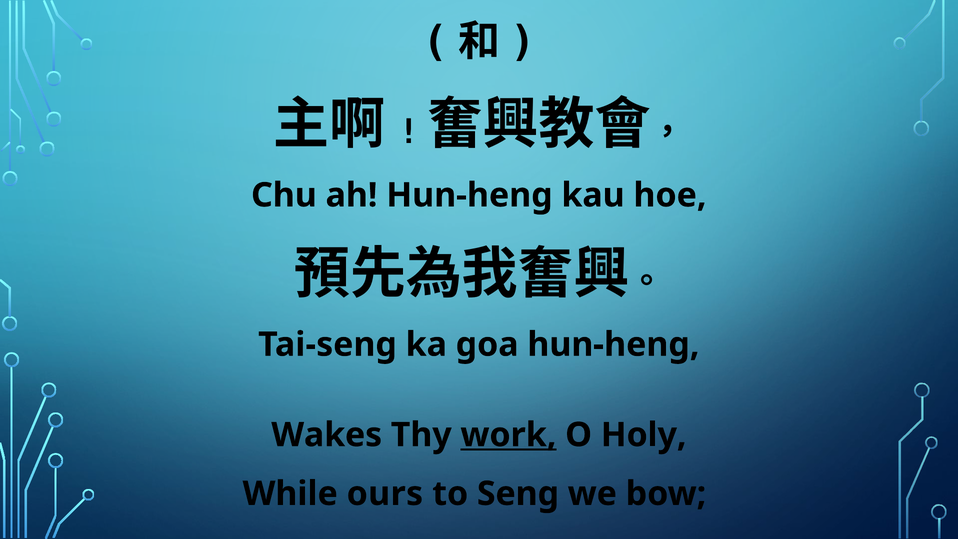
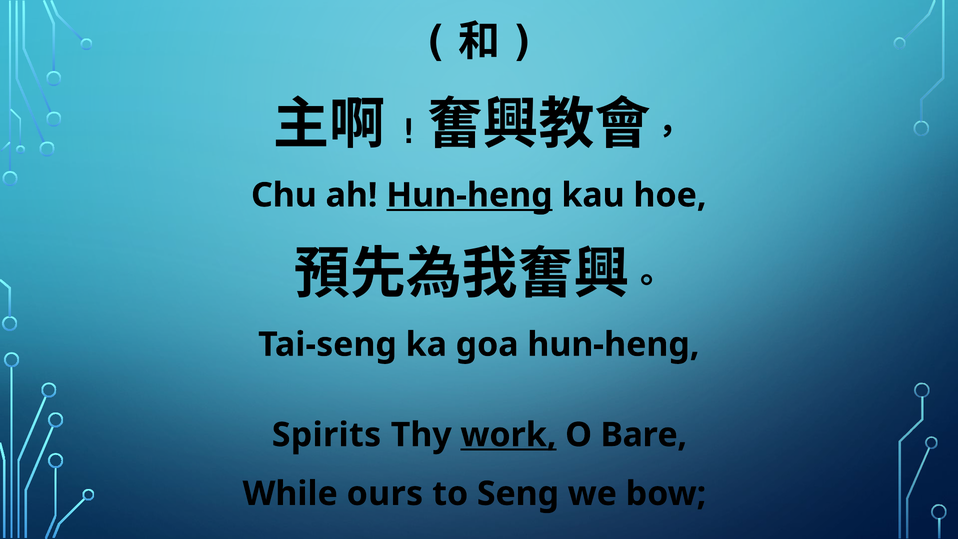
Hun-heng at (469, 195) underline: none -> present
Wakes: Wakes -> Spirits
Holy: Holy -> Bare
